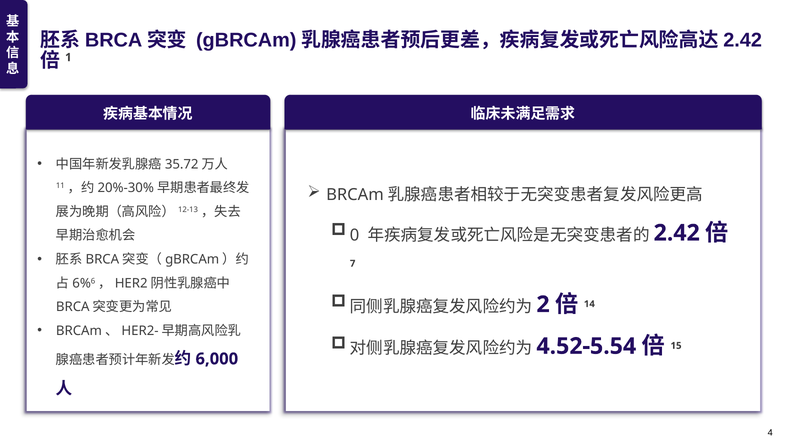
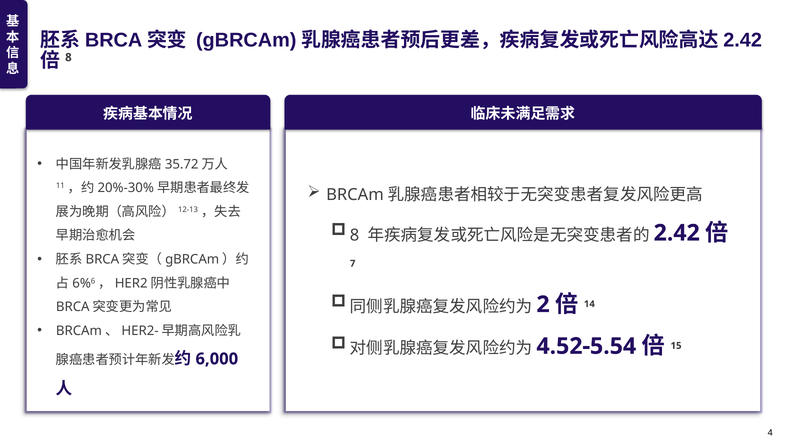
1 at (68, 57): 1 -> 8
0 at (355, 235): 0 -> 8
